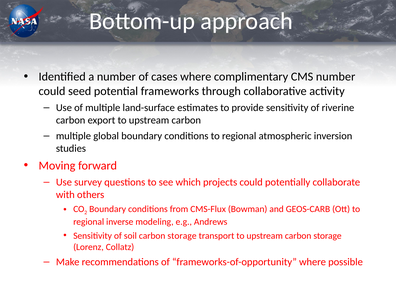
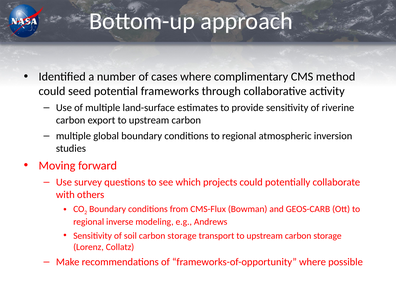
CMS number: number -> method
